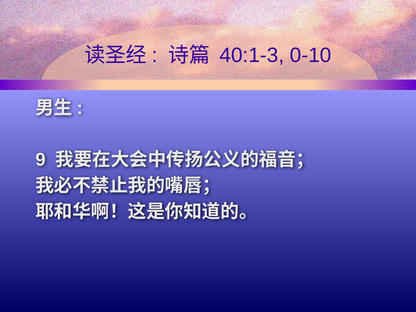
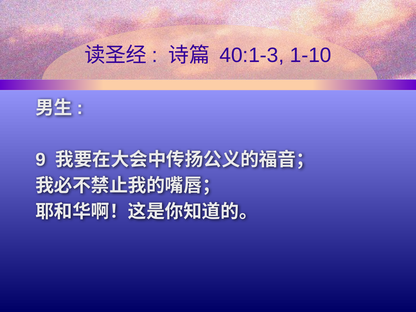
0-10: 0-10 -> 1-10
